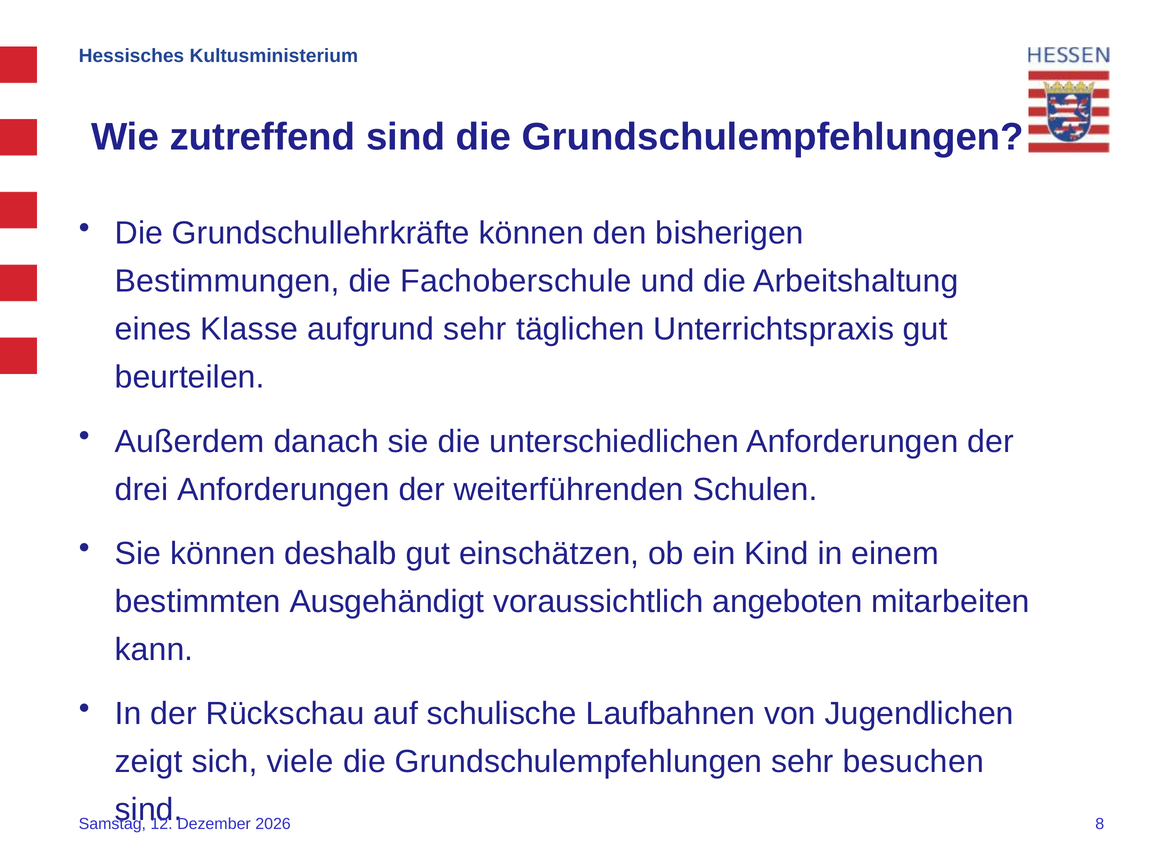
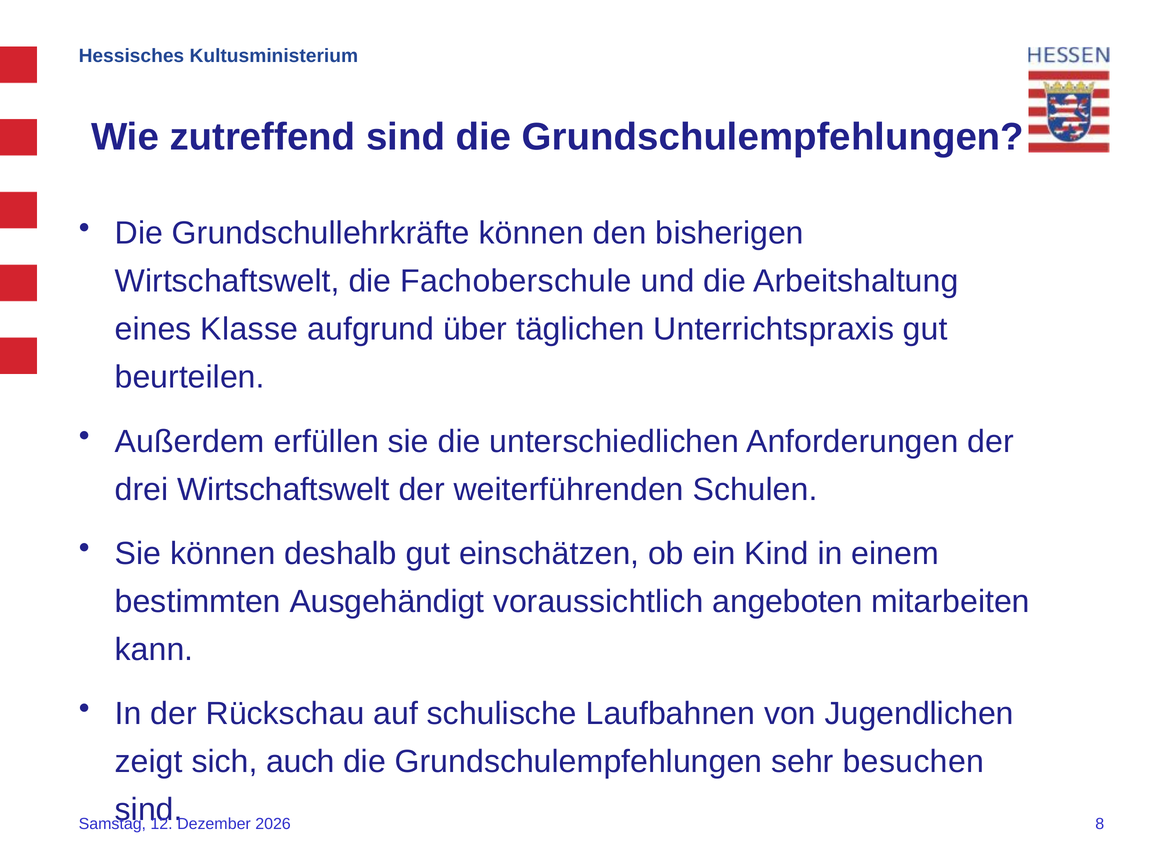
Bestimmungen at (227, 281): Bestimmungen -> Wirtschaftswelt
aufgrund sehr: sehr -> über
danach: danach -> erfüllen
drei Anforderungen: Anforderungen -> Wirtschaftswelt
viele: viele -> auch
